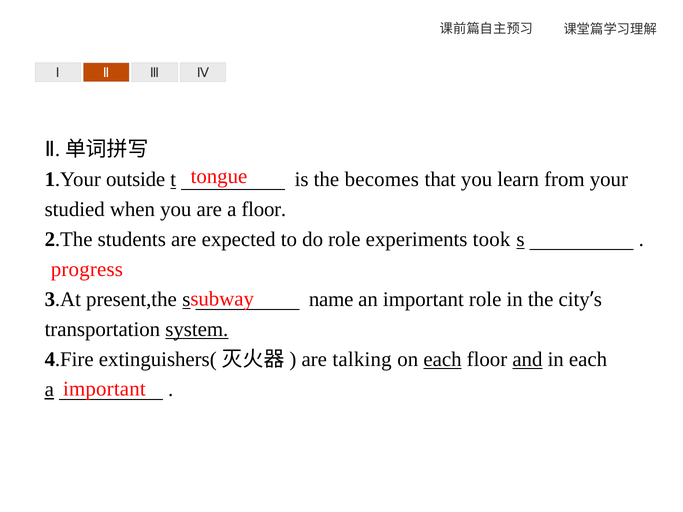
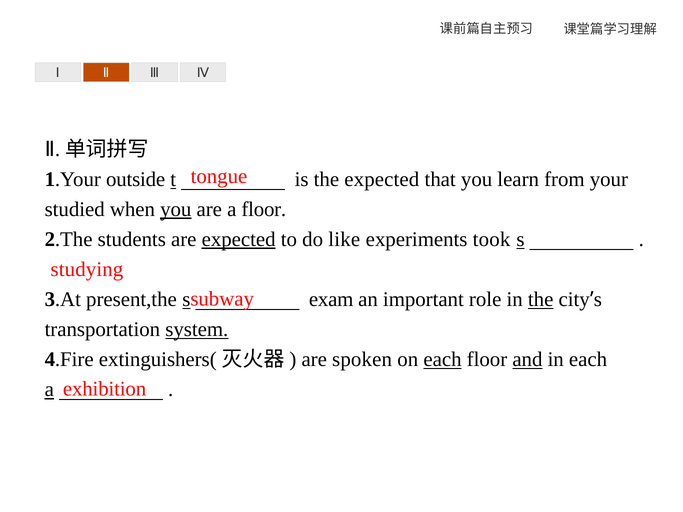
the becomes: becomes -> expected
you at (176, 209) underline: none -> present
expected at (239, 240) underline: none -> present
do role: role -> like
progress: progress -> studying
name: name -> exam
the at (541, 300) underline: none -> present
talking: talking -> spoken
important at (104, 389): important -> exhibition
